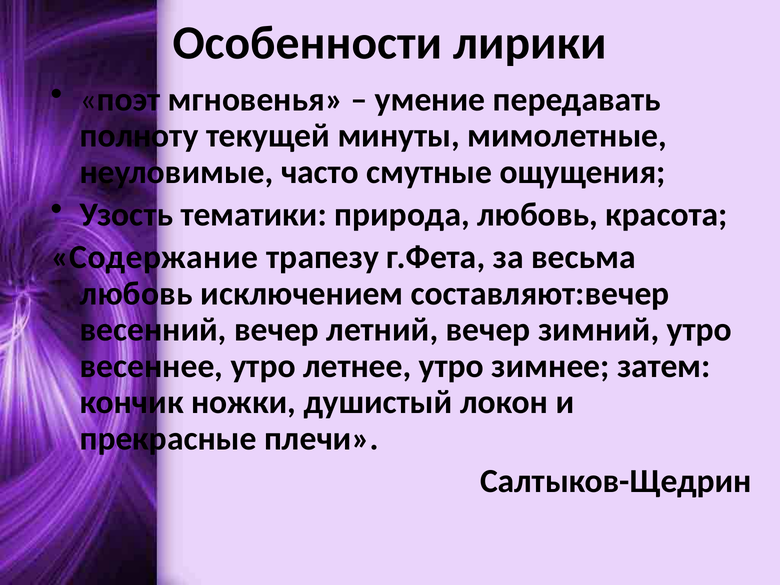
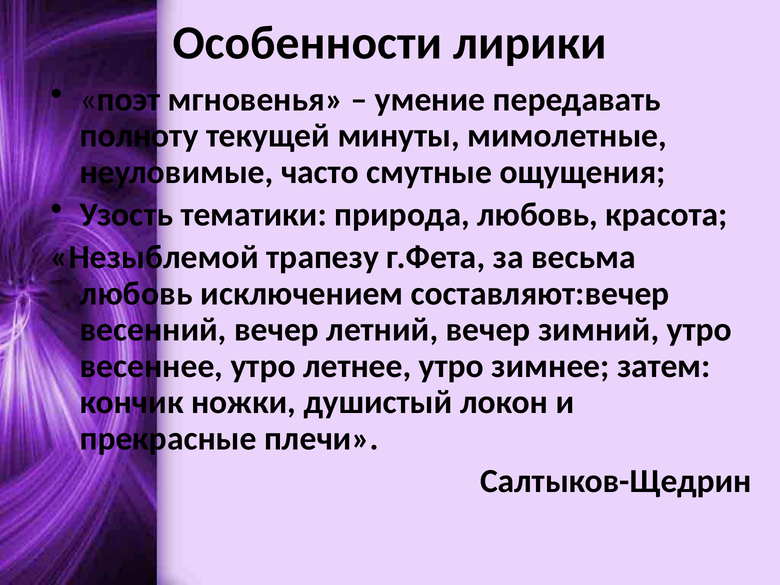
Содержание: Содержание -> Незыблемой
